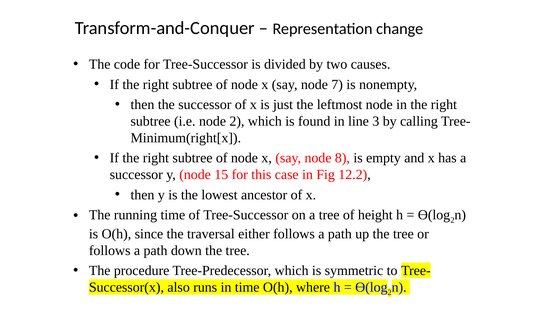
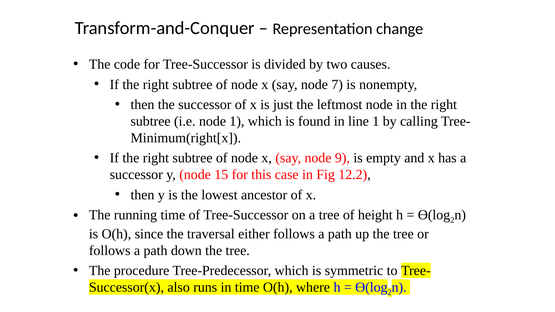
node 2: 2 -> 1
line 3: 3 -> 1
8: 8 -> 9
